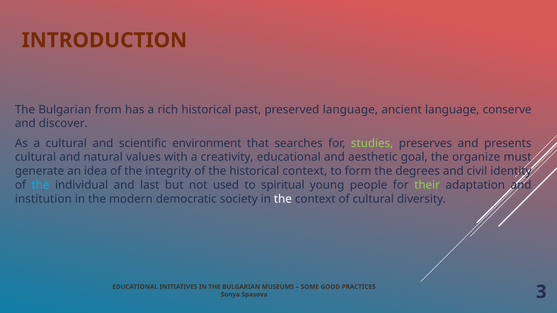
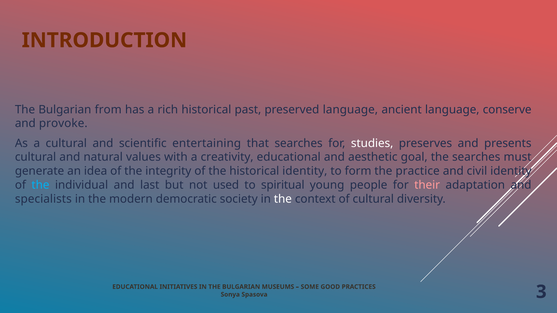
discover: discover -> provoke
environment: environment -> entertaining
studies colour: light green -> white
the organize: organize -> searches
historical context: context -> identity
degrees: degrees -> practice
their colour: light green -> pink
institution: institution -> specialists
